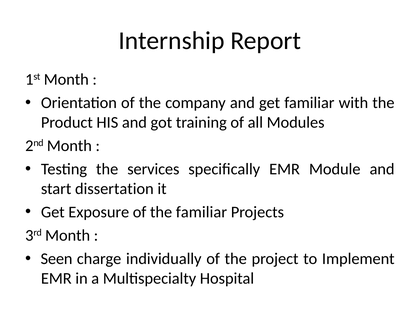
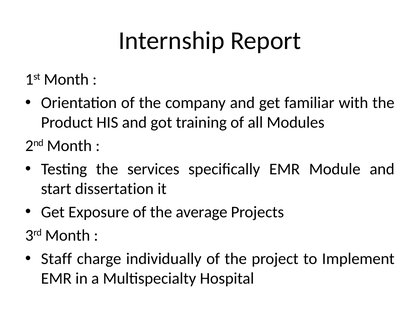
the familiar: familiar -> average
Seen: Seen -> Staff
